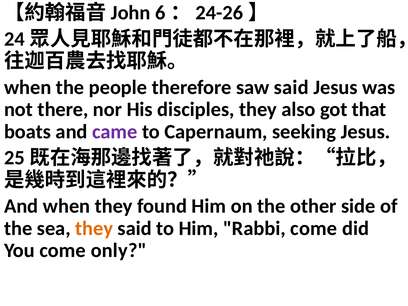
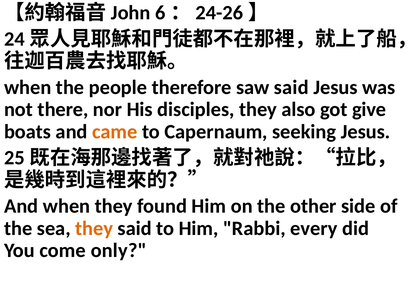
that: that -> give
came colour: purple -> orange
Rabbi come: come -> every
